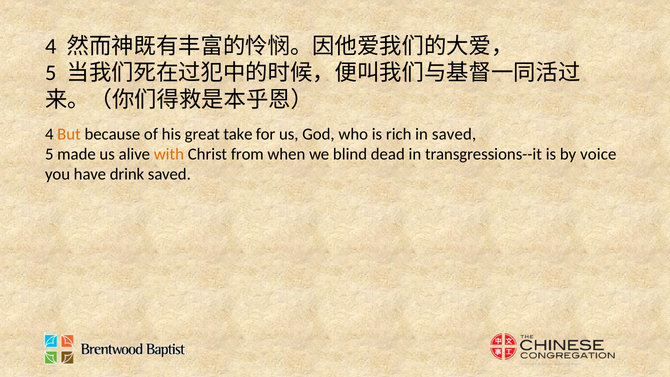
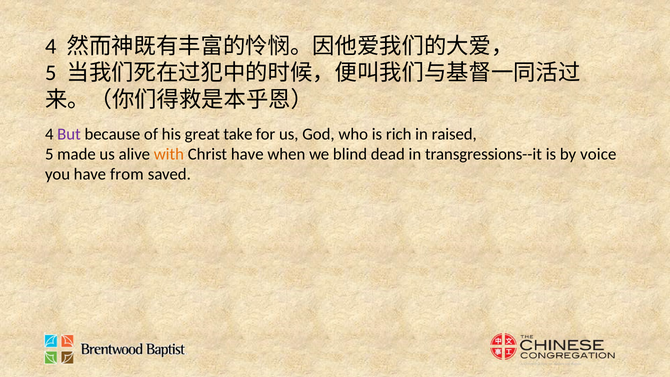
But colour: orange -> purple
in saved: saved -> raised
Christ from: from -> have
drink: drink -> from
